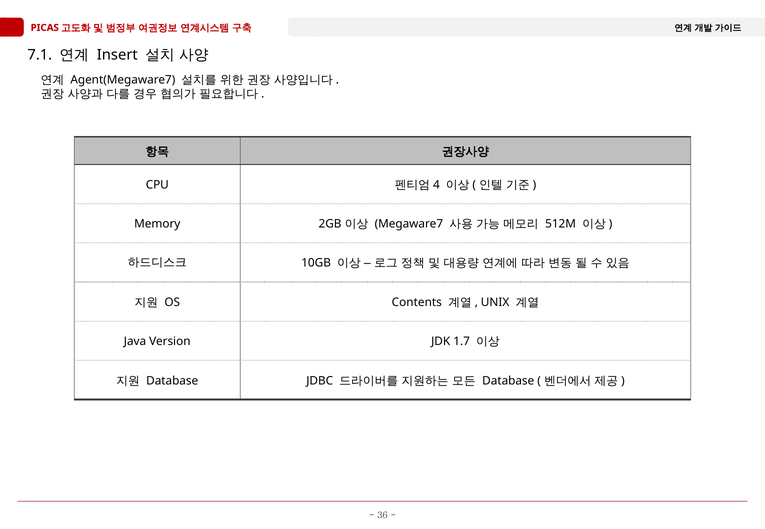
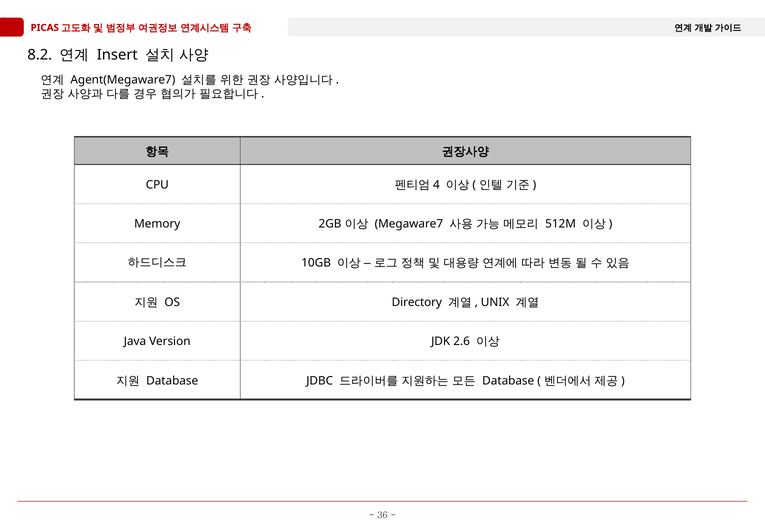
7.1: 7.1 -> 8.2
Contents: Contents -> Directory
1.7: 1.7 -> 2.6
